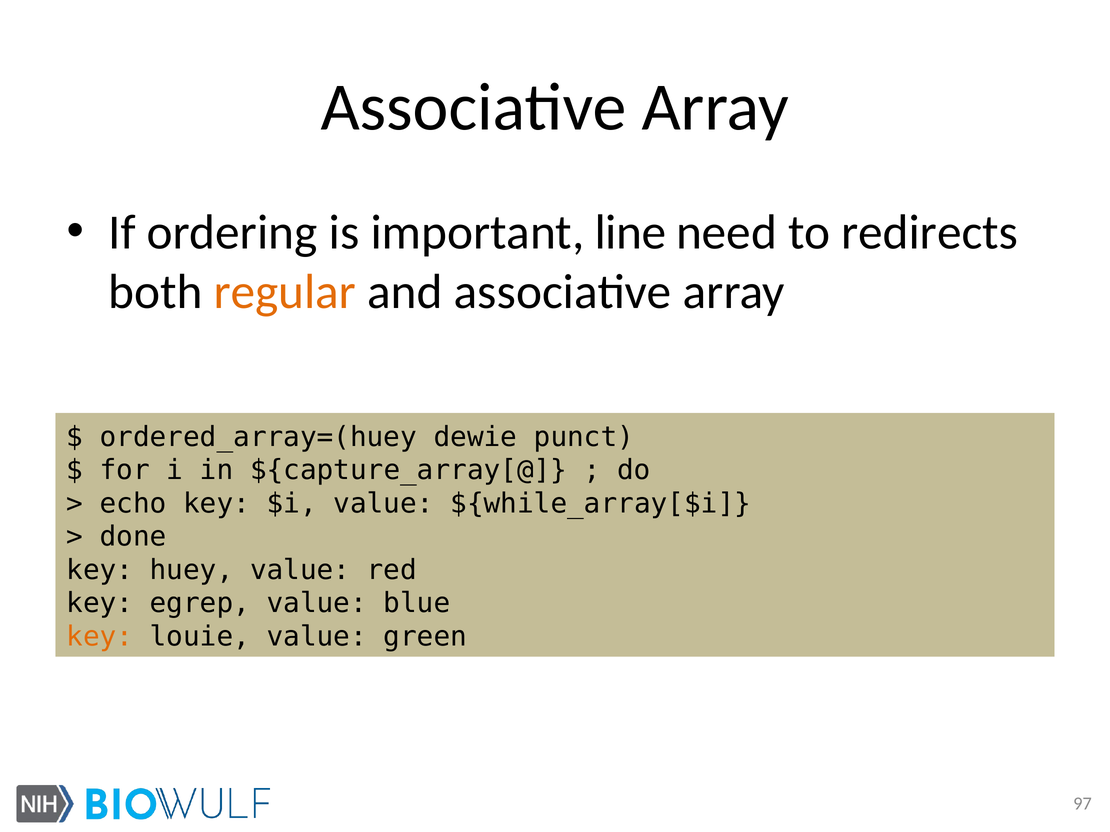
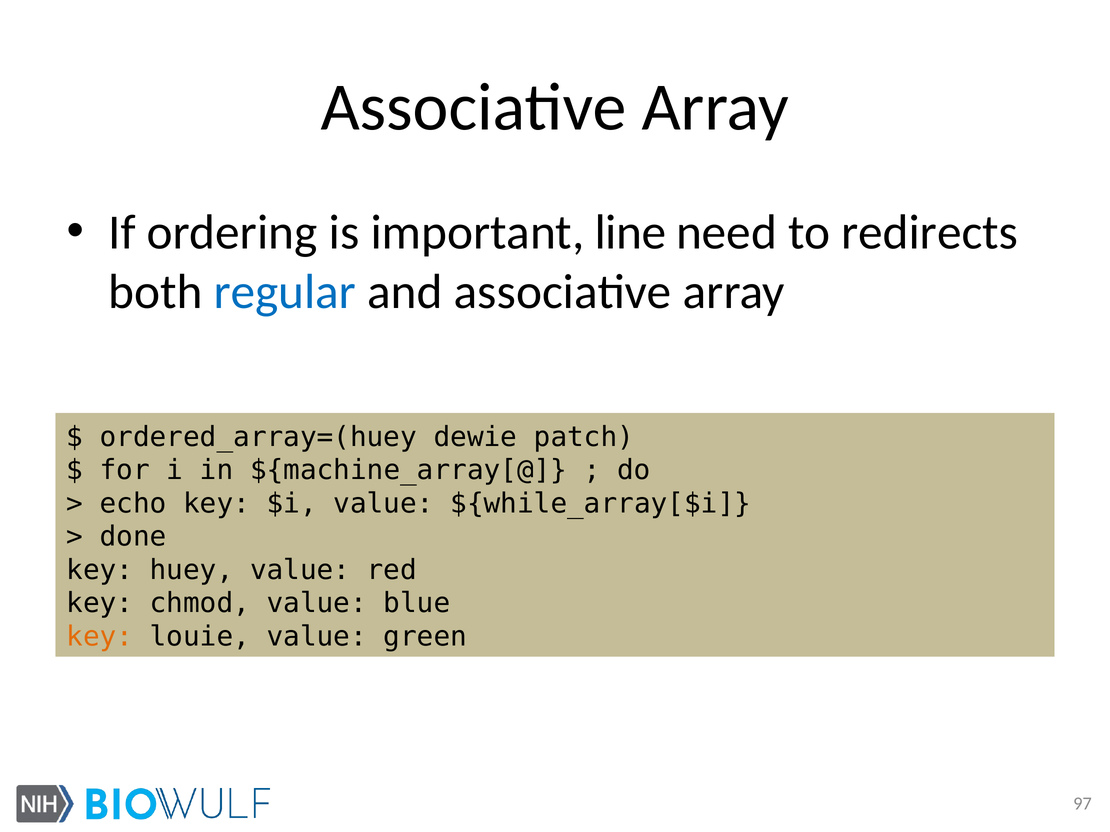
regular colour: orange -> blue
punct: punct -> patch
${capture_array[@: ${capture_array[@ -> ${machine_array[@
egrep: egrep -> chmod
